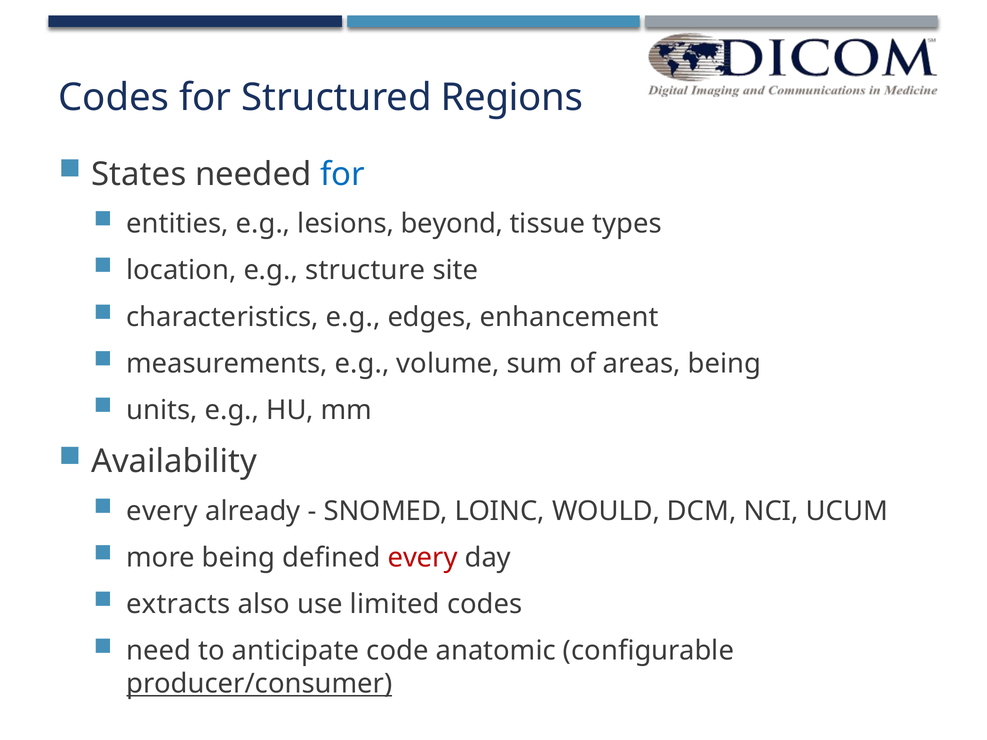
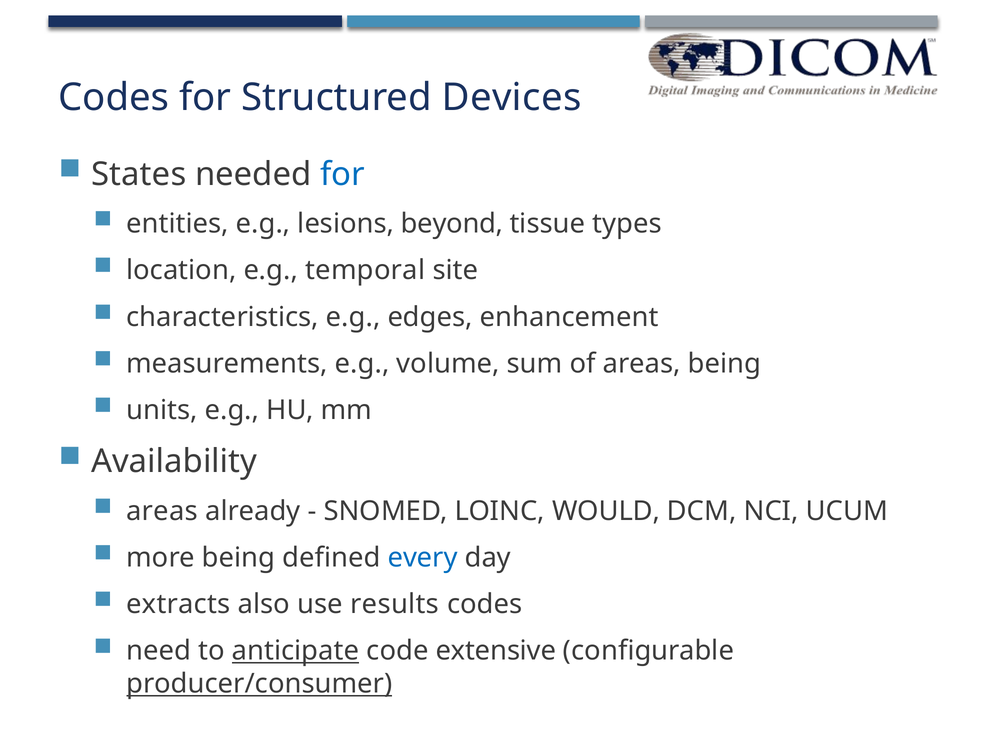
Regions: Regions -> Devices
structure: structure -> temporal
every at (162, 511): every -> areas
every at (423, 558) colour: red -> blue
limited: limited -> results
anticipate underline: none -> present
anatomic: anatomic -> extensive
